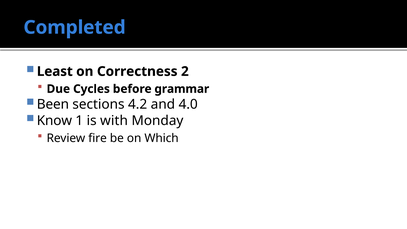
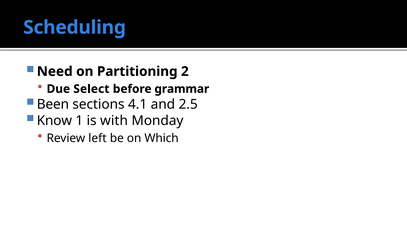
Completed: Completed -> Scheduling
Least: Least -> Need
Correctness: Correctness -> Partitioning
Cycles: Cycles -> Select
4.2: 4.2 -> 4.1
4.0: 4.0 -> 2.5
fire: fire -> left
